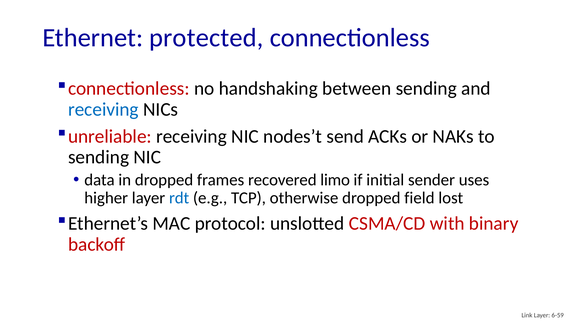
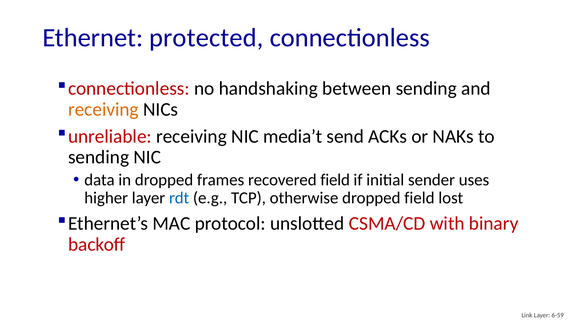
receiving at (103, 109) colour: blue -> orange
nodes’t: nodes’t -> media’t
recovered limo: limo -> field
